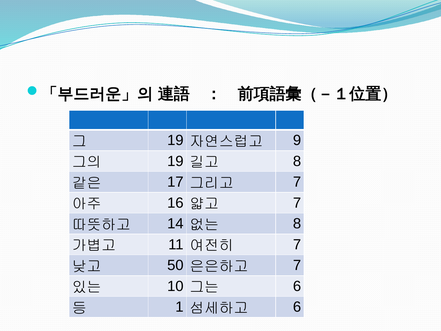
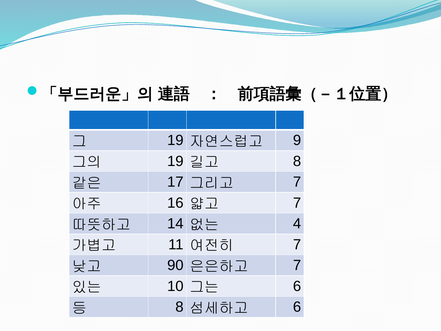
8 at (297, 224): 8 -> 4
50: 50 -> 90
1 at (179, 307): 1 -> 8
